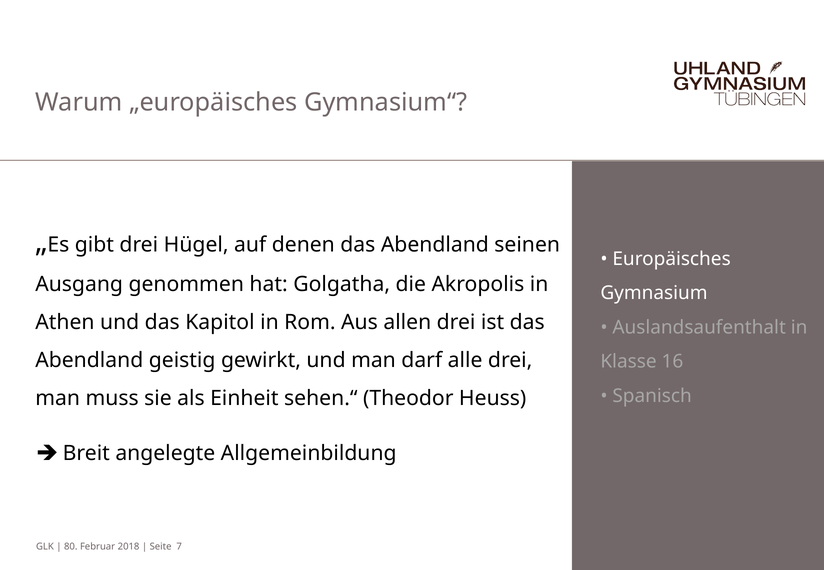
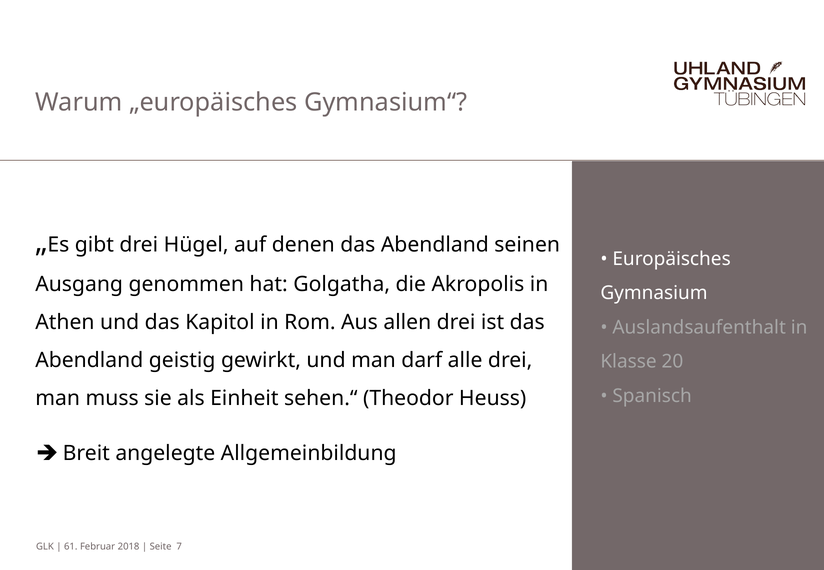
16: 16 -> 20
80: 80 -> 61
